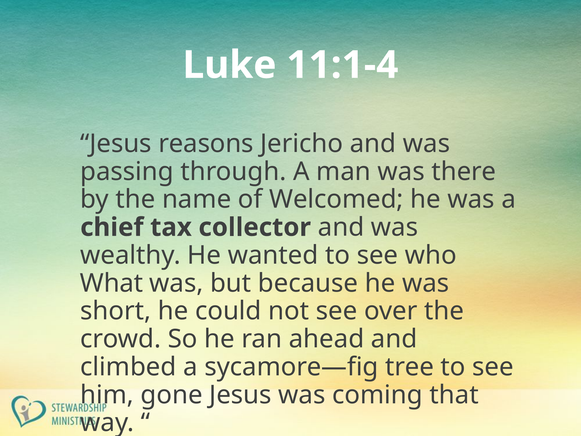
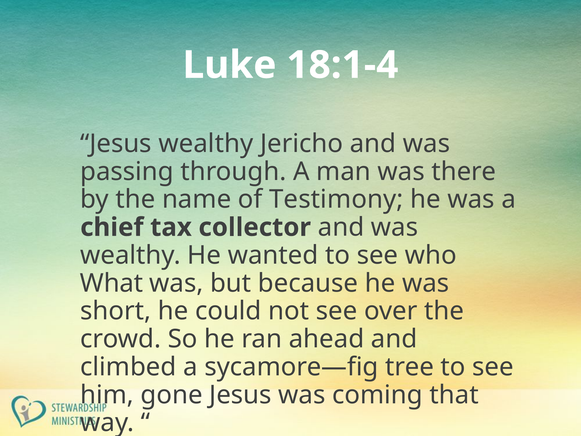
11:1-4: 11:1-4 -> 18:1-4
Jesus reasons: reasons -> wealthy
Welcomed: Welcomed -> Testimony
